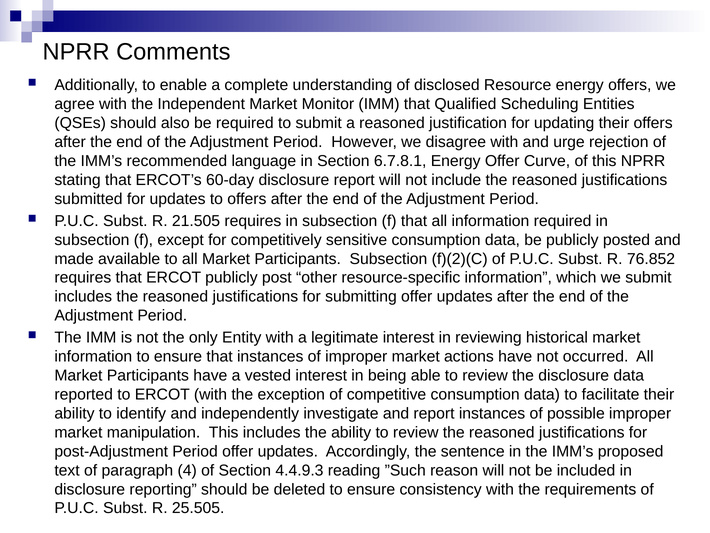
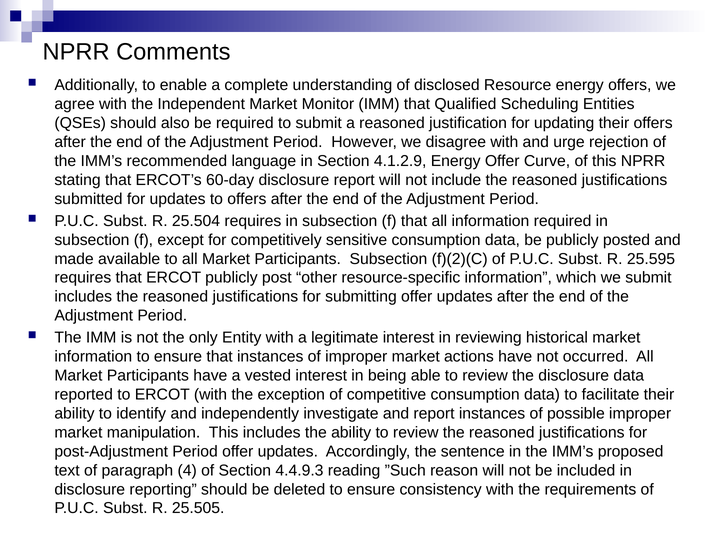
6.7.8.1: 6.7.8.1 -> 4.1.2.9
21.505: 21.505 -> 25.504
76.852: 76.852 -> 25.595
